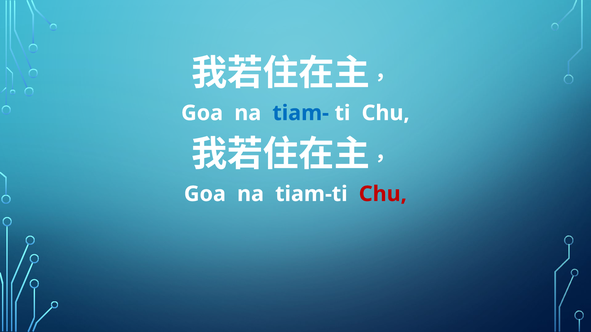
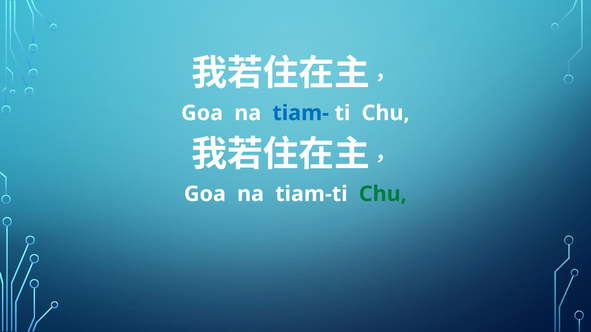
Chu at (383, 194) colour: red -> green
